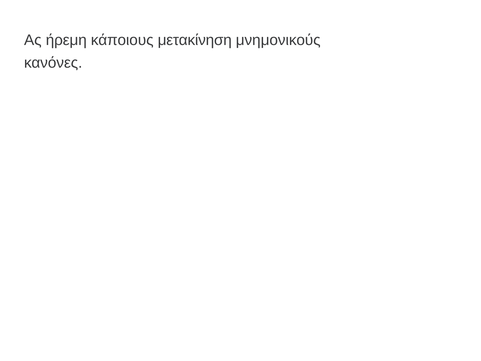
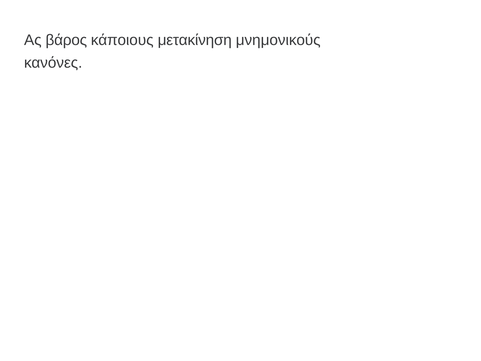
ήρεμη: ήρεμη -> βάρος
